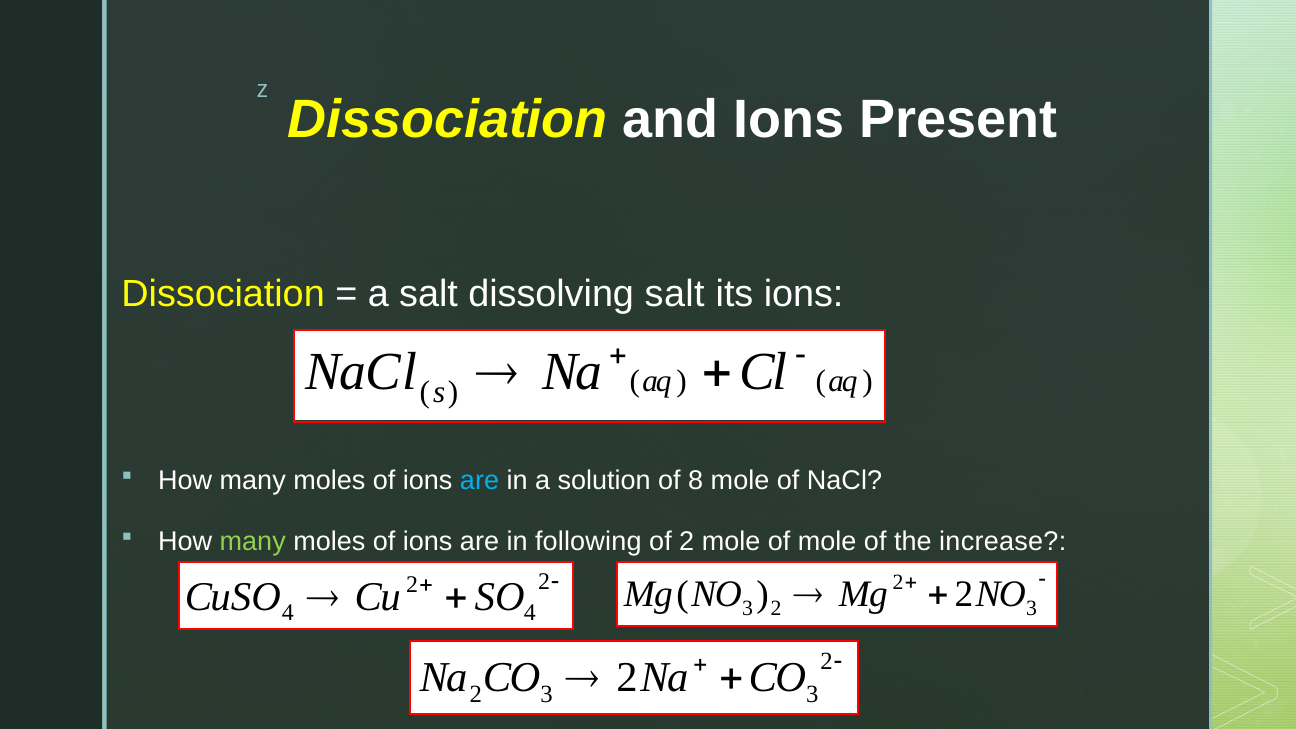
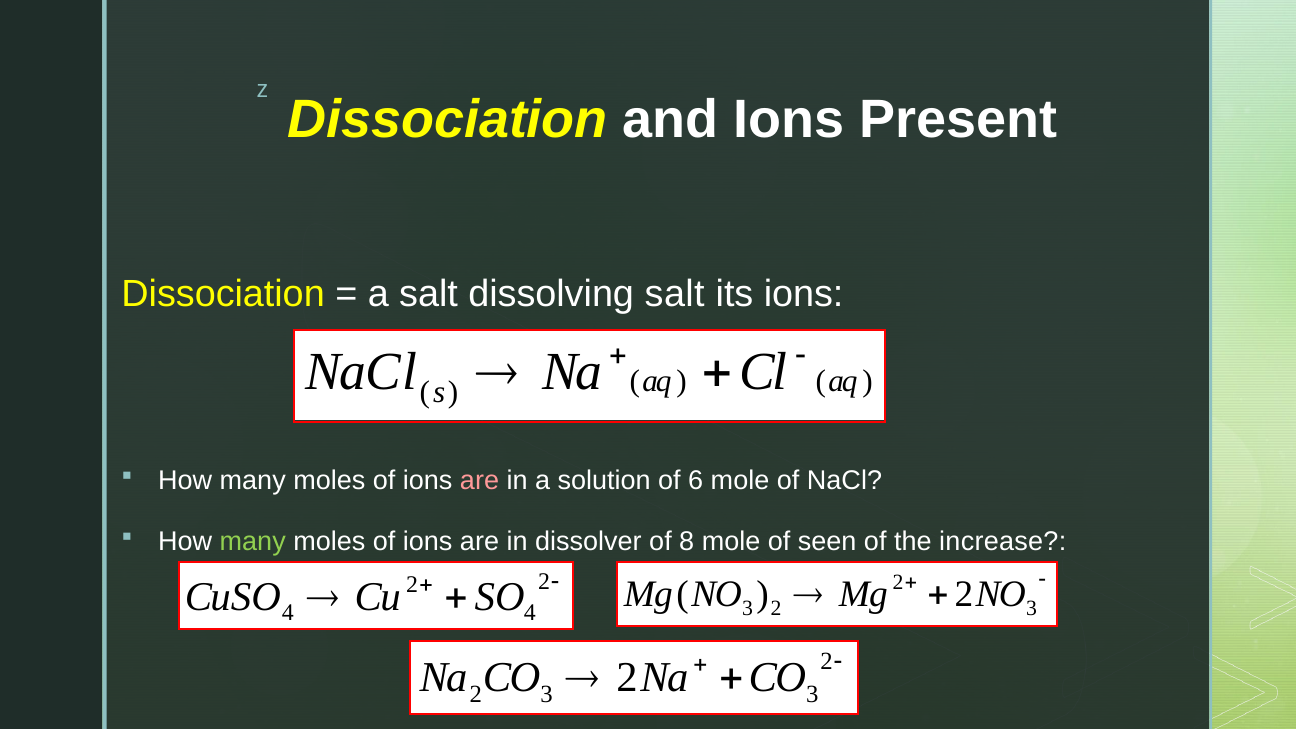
are at (480, 481) colour: light blue -> pink
8: 8 -> 6
following: following -> dissolver
of 2: 2 -> 8
of mole: mole -> seen
